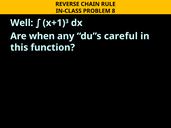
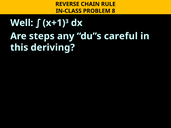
when: when -> steps
function: function -> deriving
